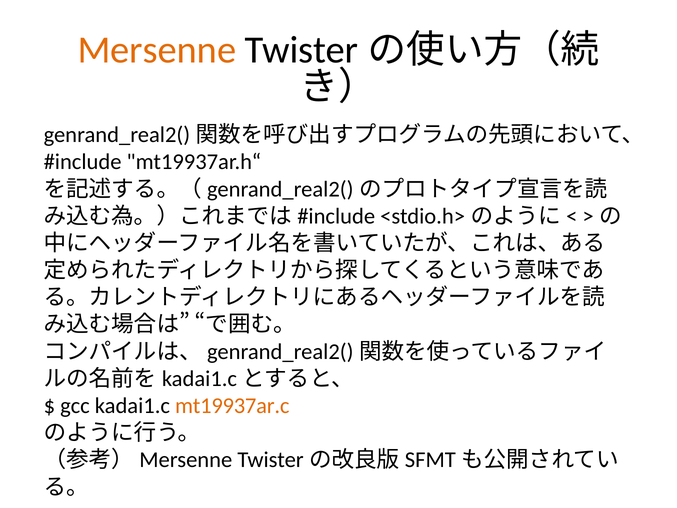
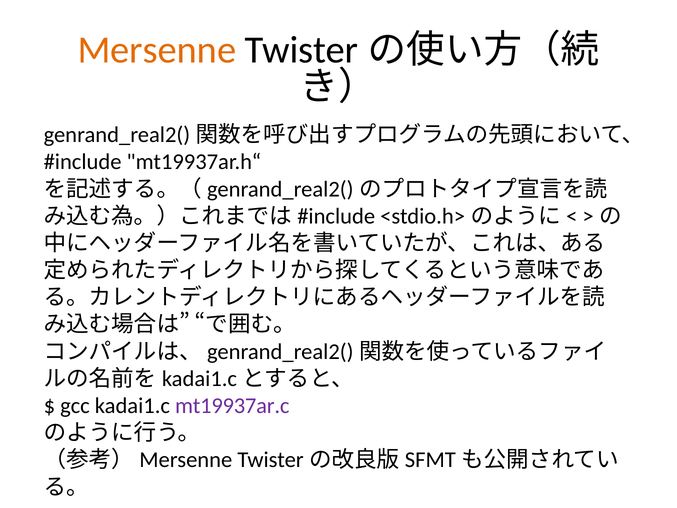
mt19937ar.c colour: orange -> purple
